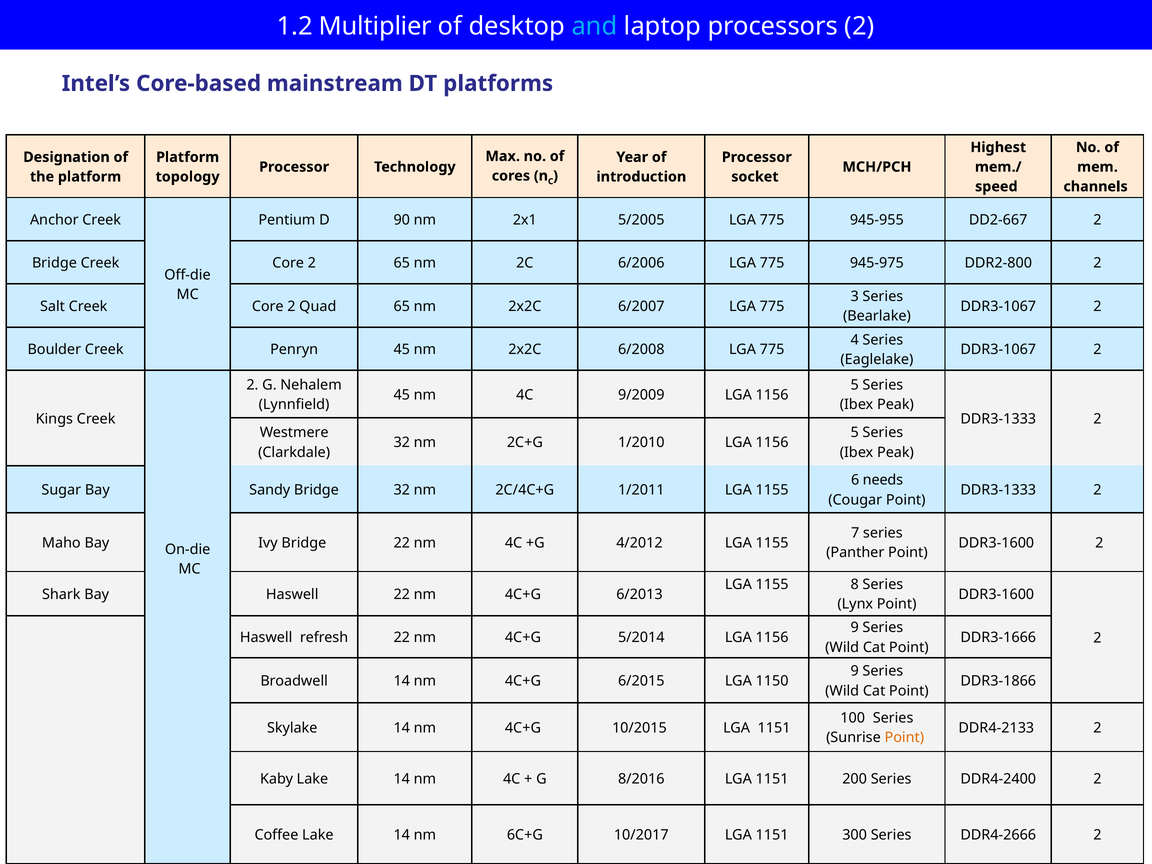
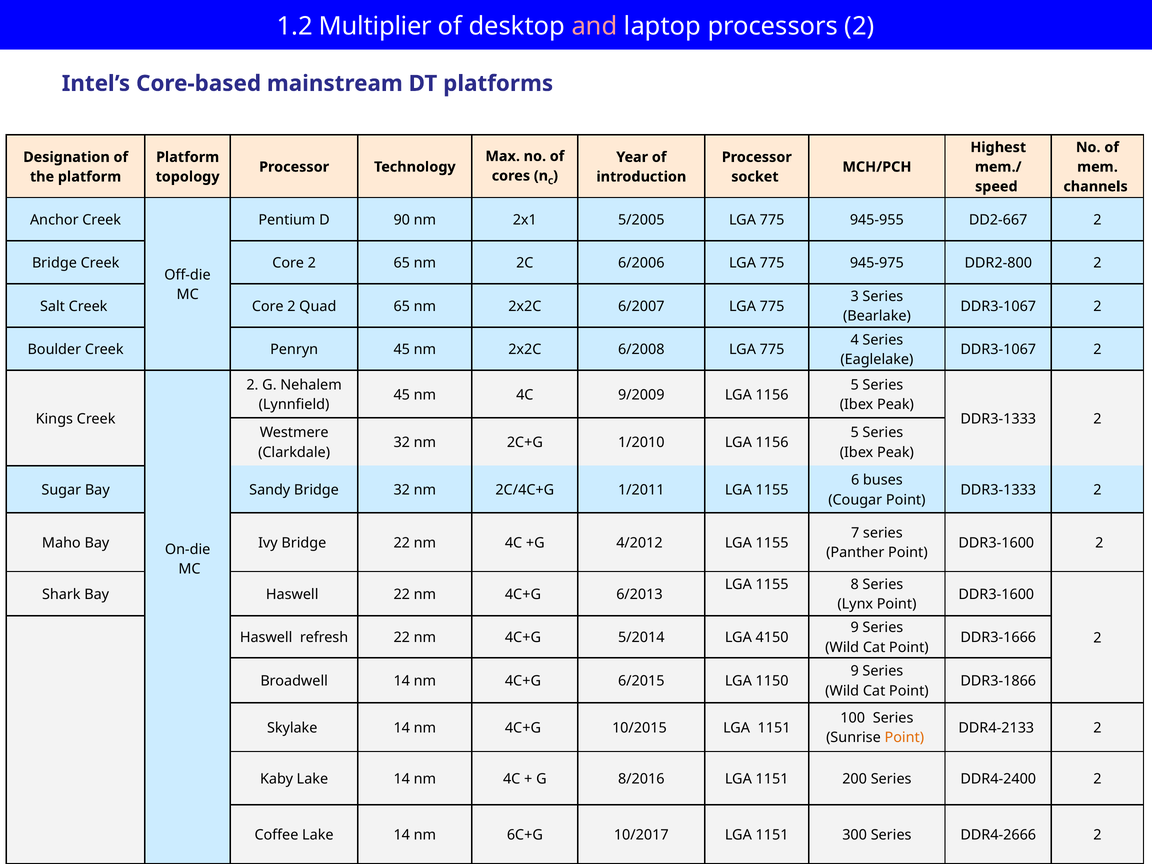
and colour: light blue -> pink
needs: needs -> buses
5/2014 LGA 1156: 1156 -> 4150
